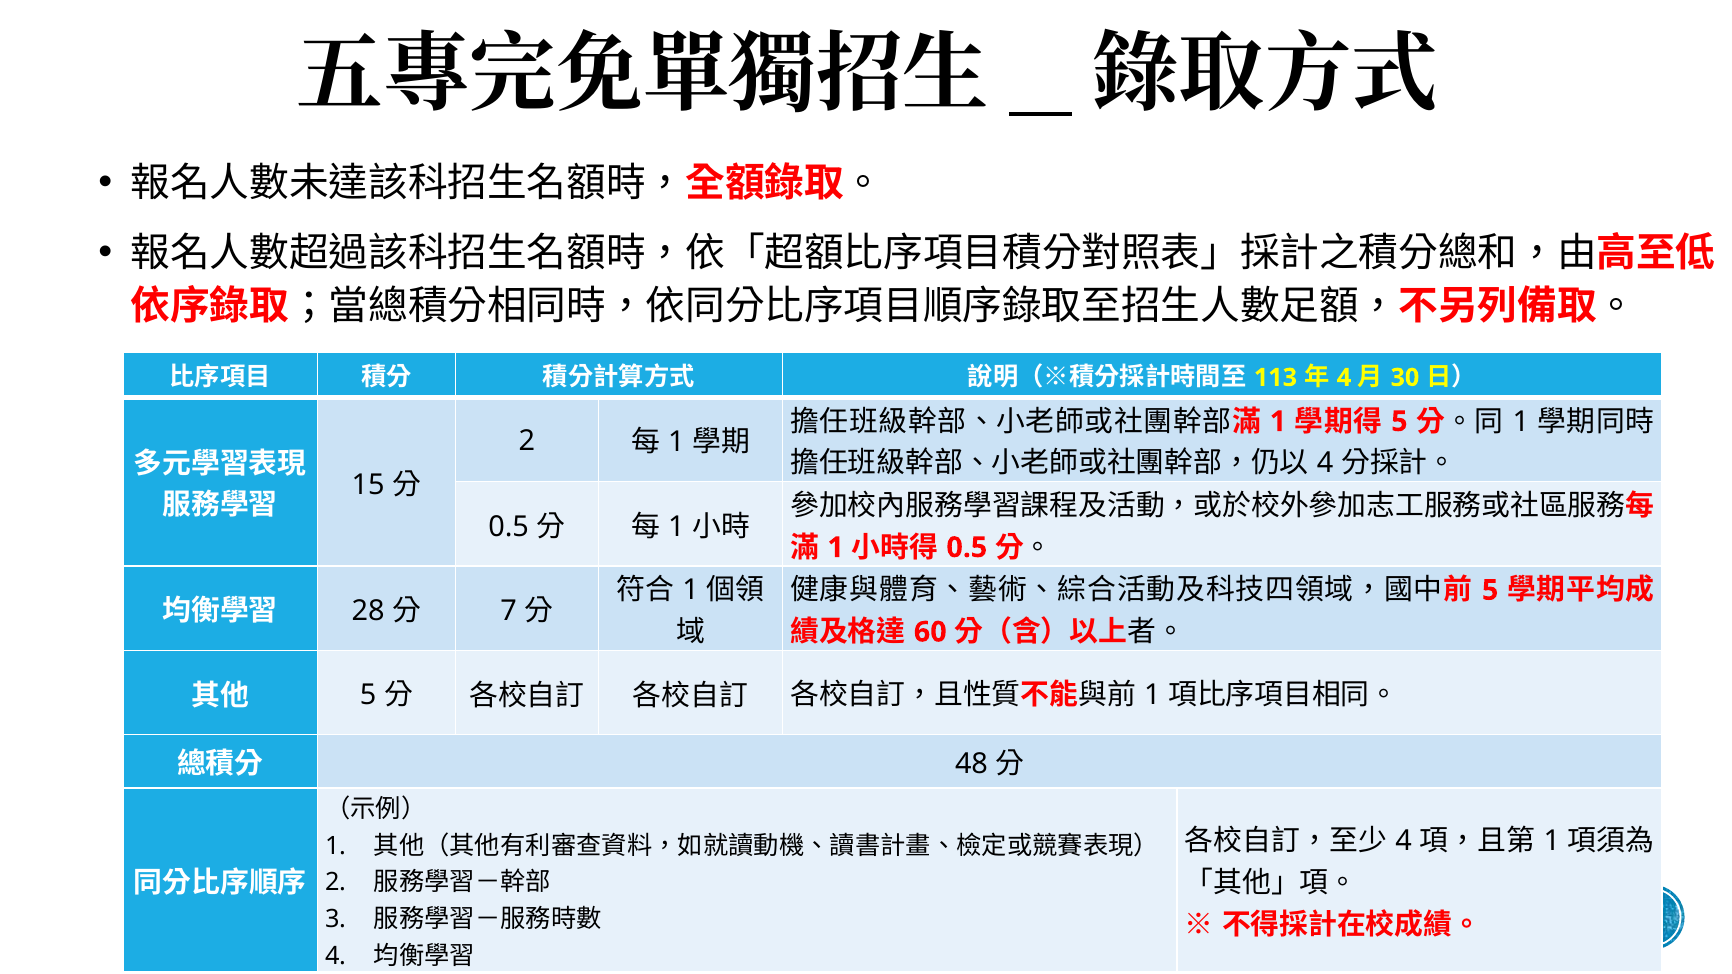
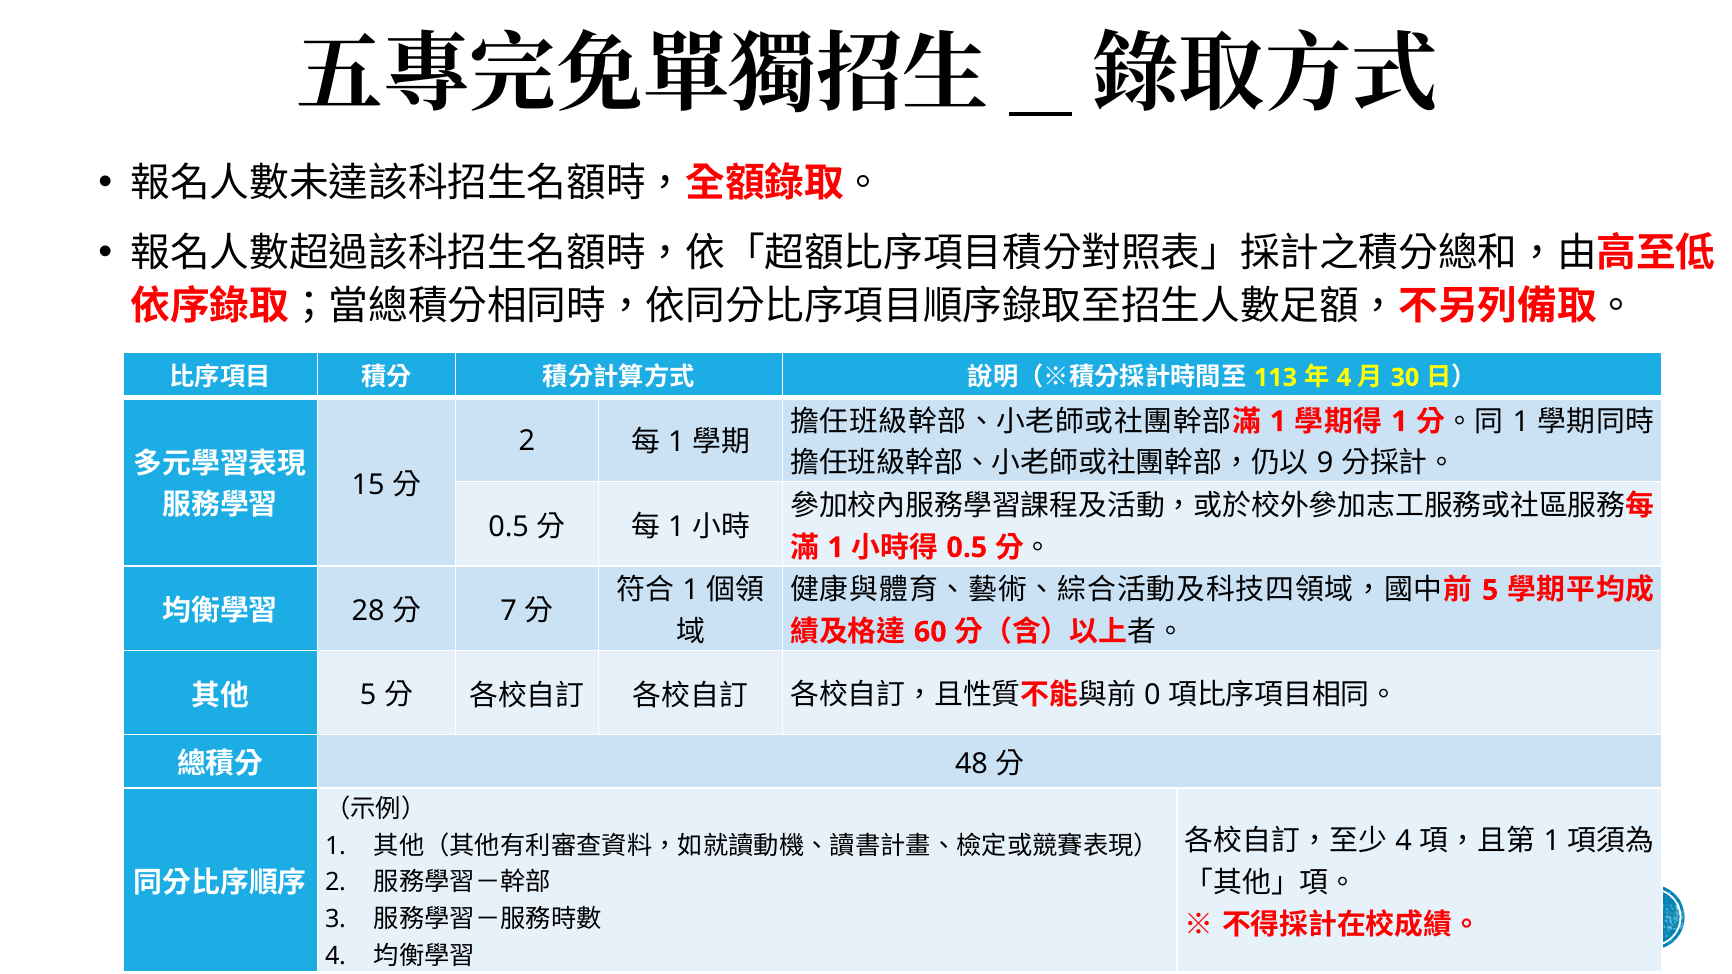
5 at (1399, 422): 5 -> 1
4 at (1325, 463): 4 -> 9
1 at (1152, 696): 1 -> 0
